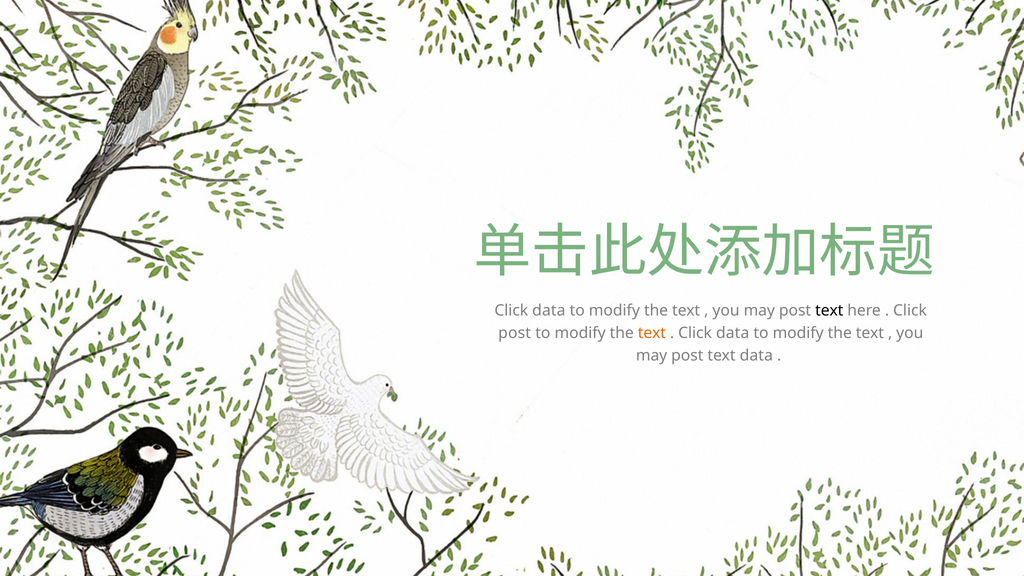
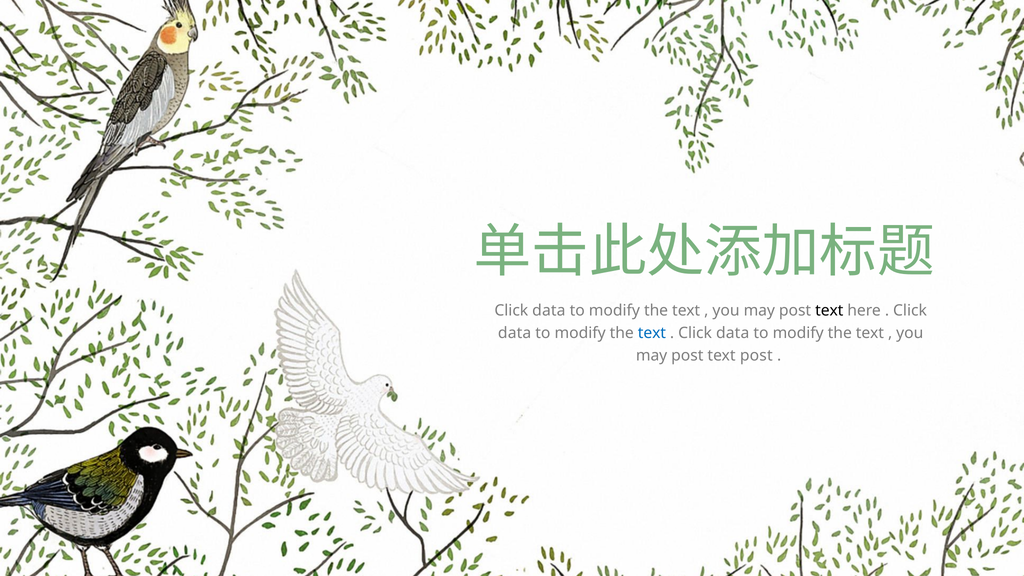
post at (515, 333): post -> data
text at (652, 333) colour: orange -> blue
text data: data -> post
